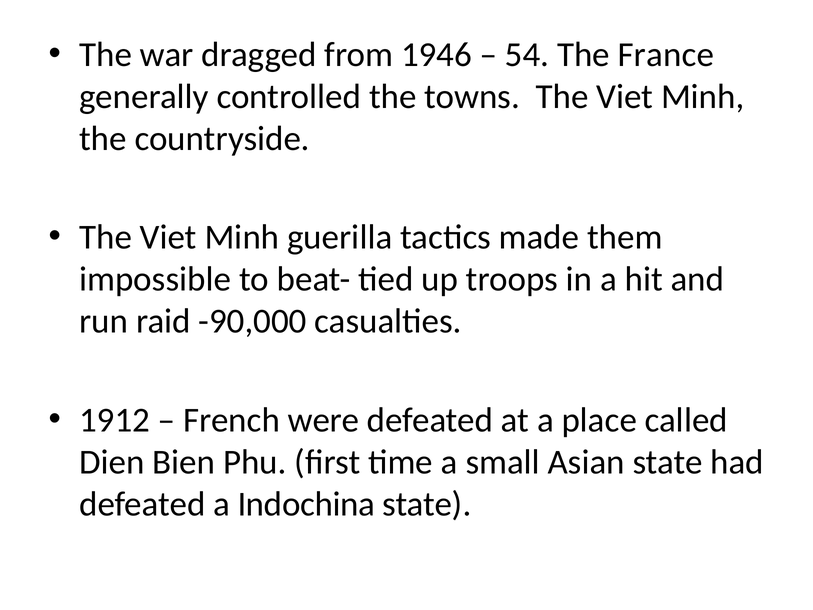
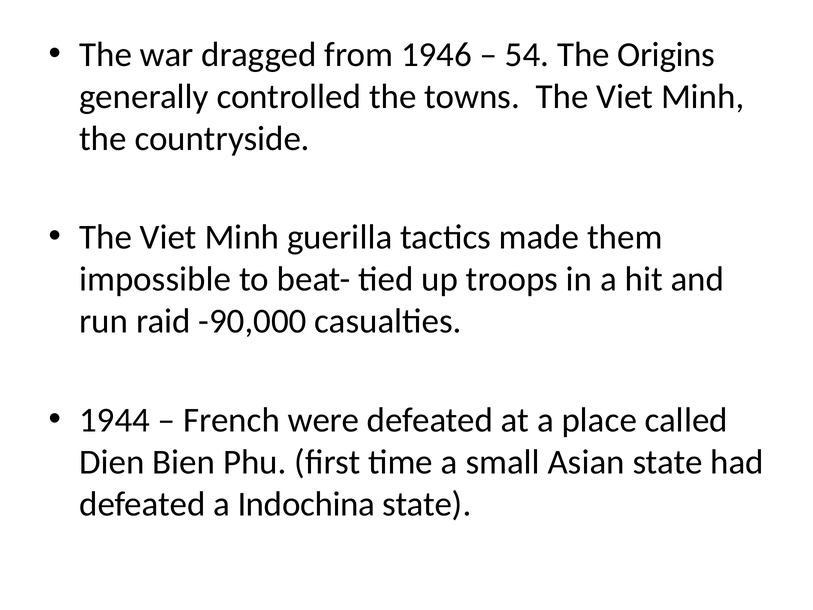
France: France -> Origins
1912: 1912 -> 1944
